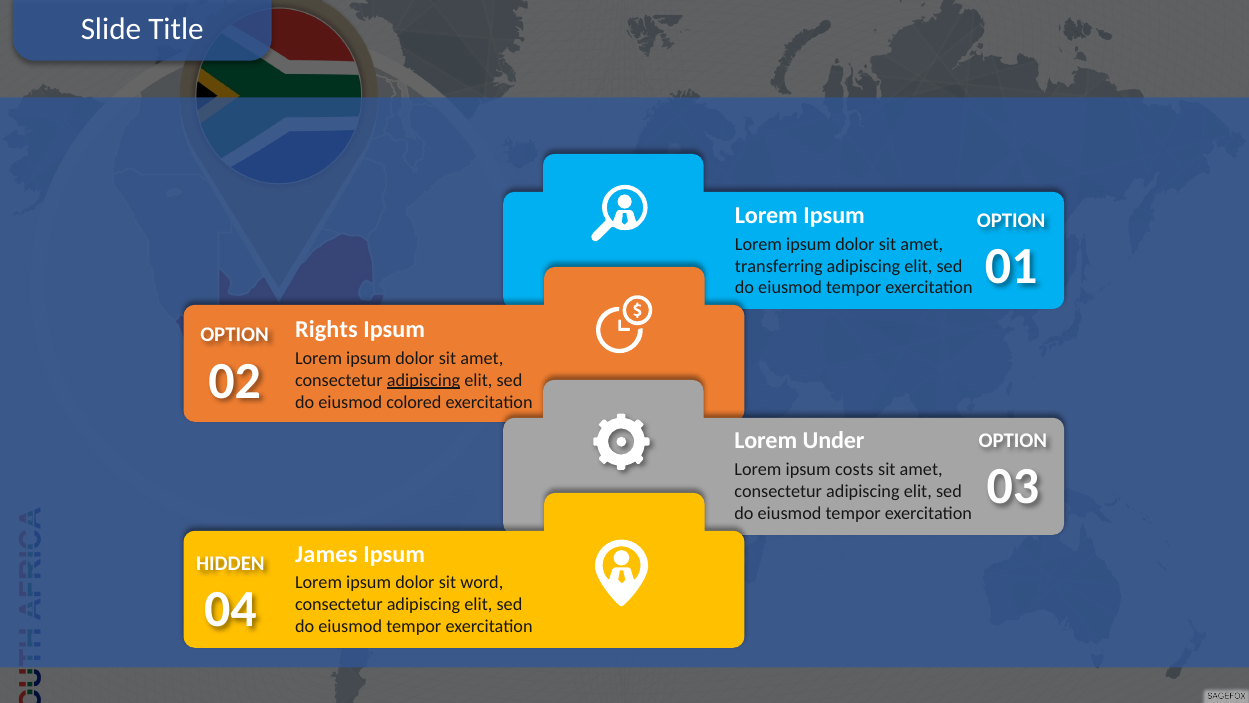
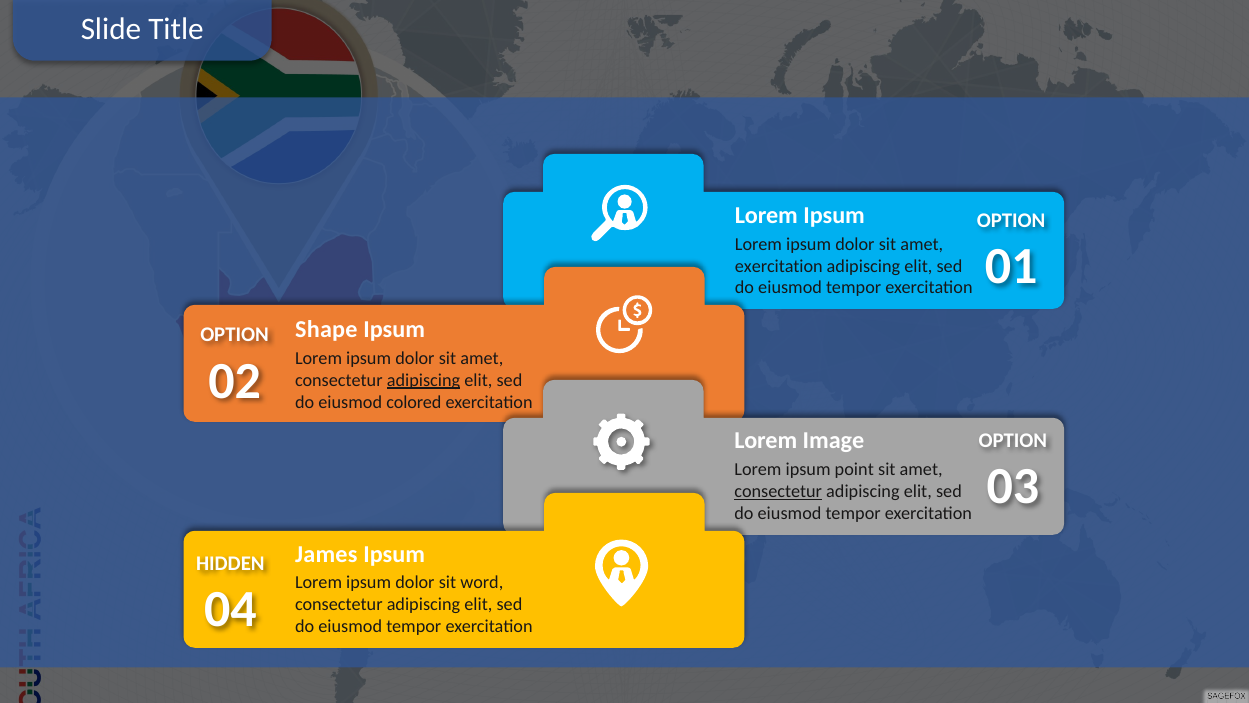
transferring at (779, 266): transferring -> exercitation
Rights: Rights -> Shape
Under: Under -> Image
costs: costs -> point
consectetur at (778, 491) underline: none -> present
